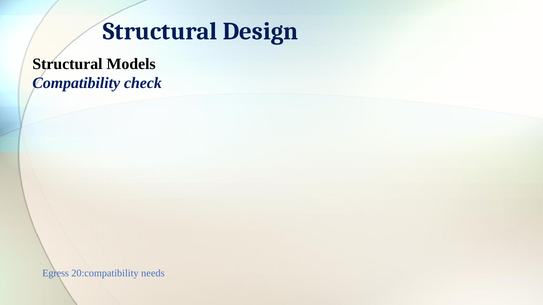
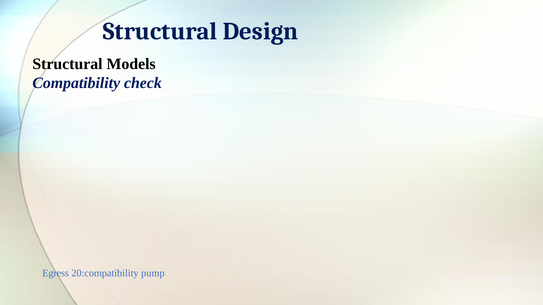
needs: needs -> pump
